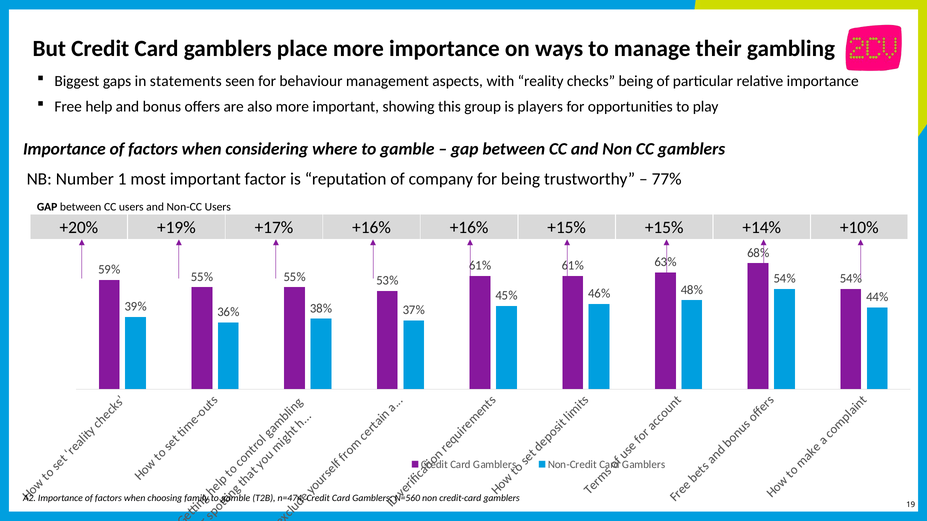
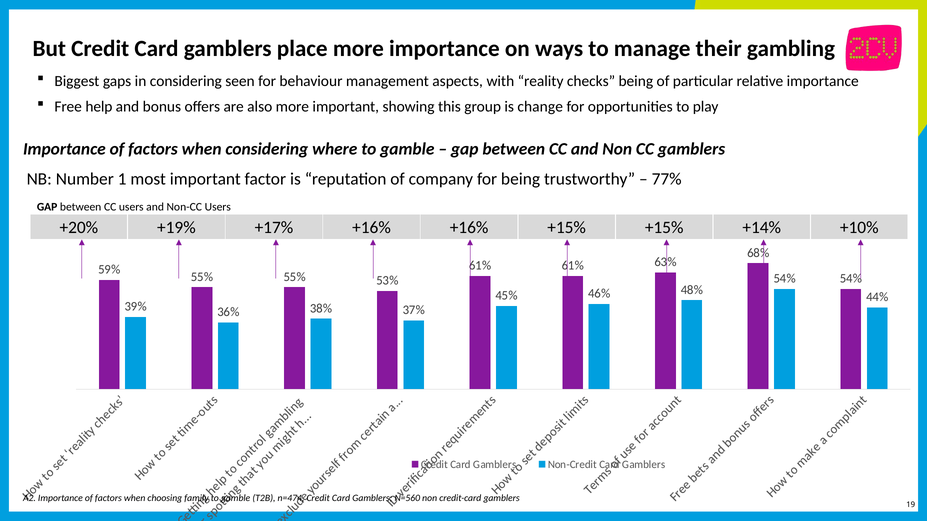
in statements: statements -> considering
players: players -> change
